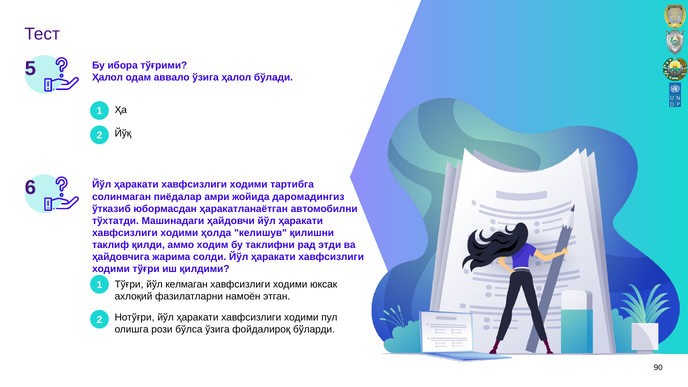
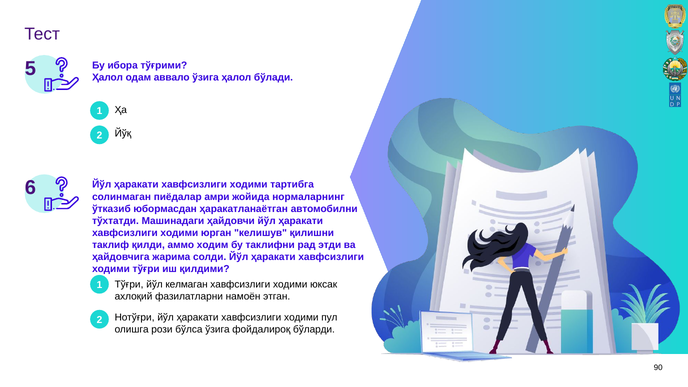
даромадингиз: даромадингиз -> нормаларнинг
ҳолда: ҳолда -> юрган
